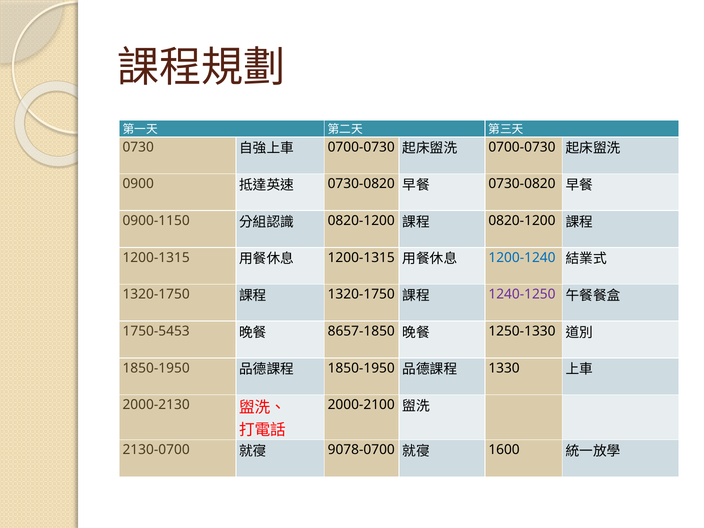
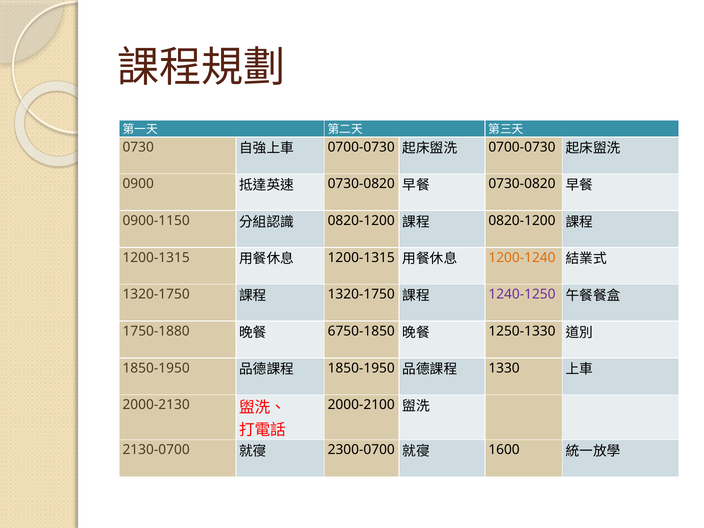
1200-1240 colour: blue -> orange
1750-5453: 1750-5453 -> 1750-1880
8657-1850: 8657-1850 -> 6750-1850
9078-0700: 9078-0700 -> 2300-0700
